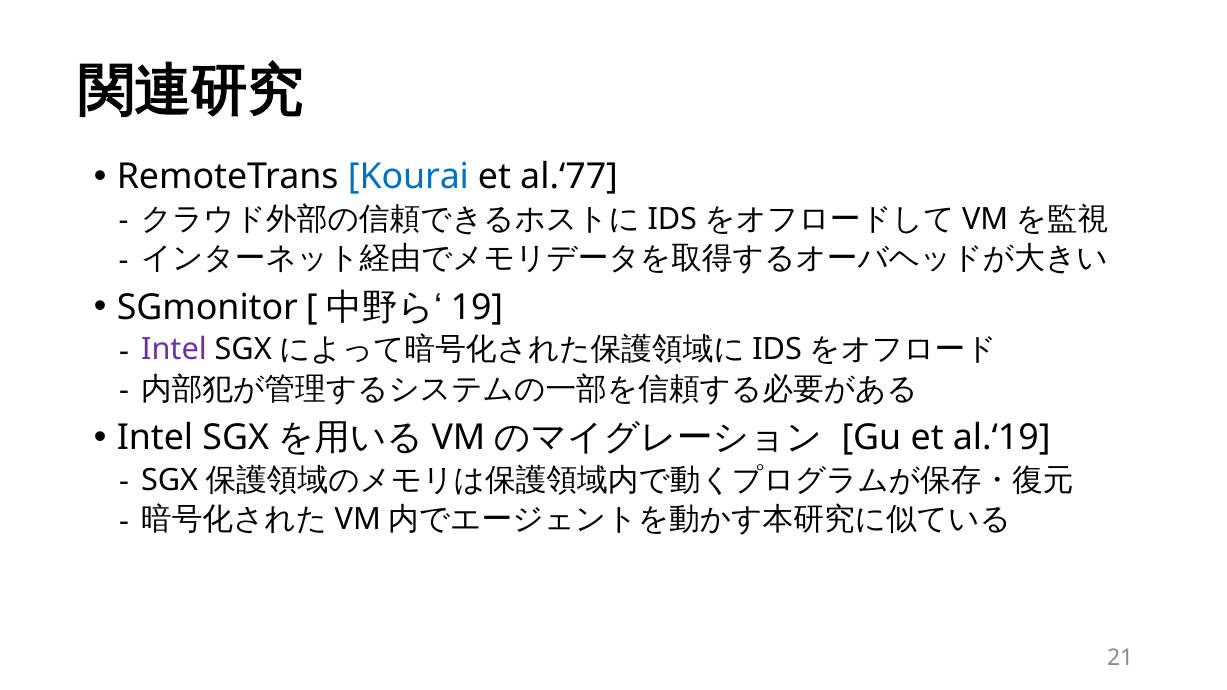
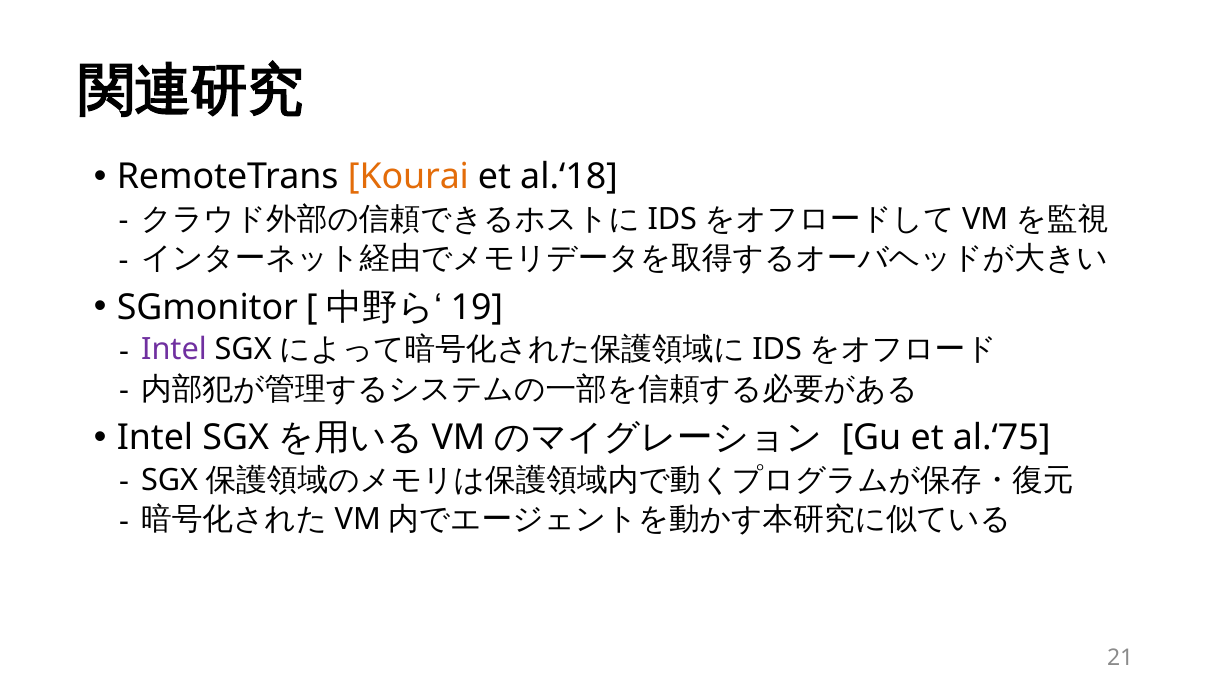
Kourai colour: blue -> orange
al.‘77: al.‘77 -> al.‘18
al.‘19: al.‘19 -> al.‘75
